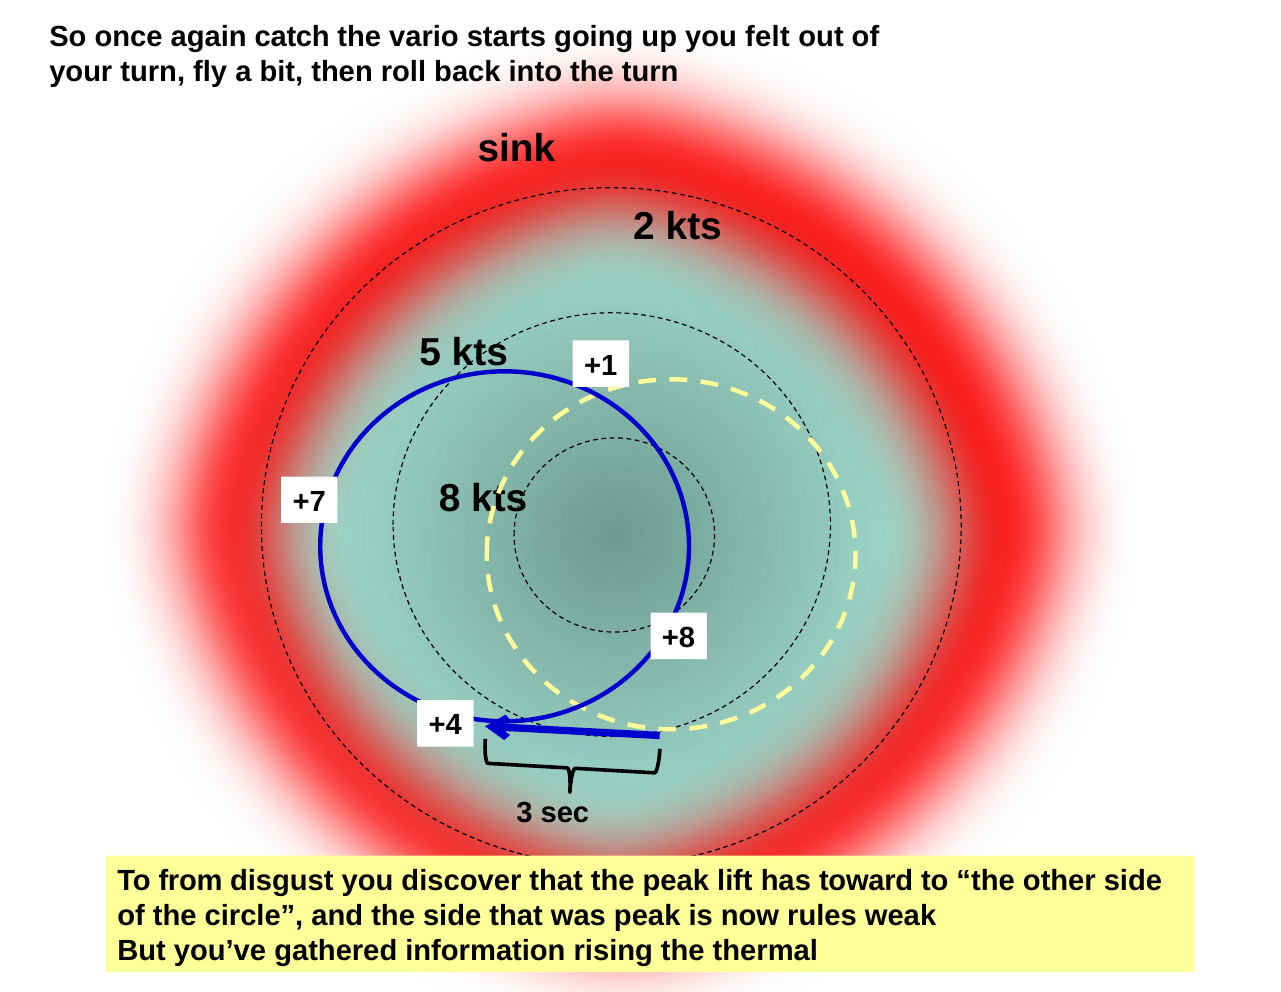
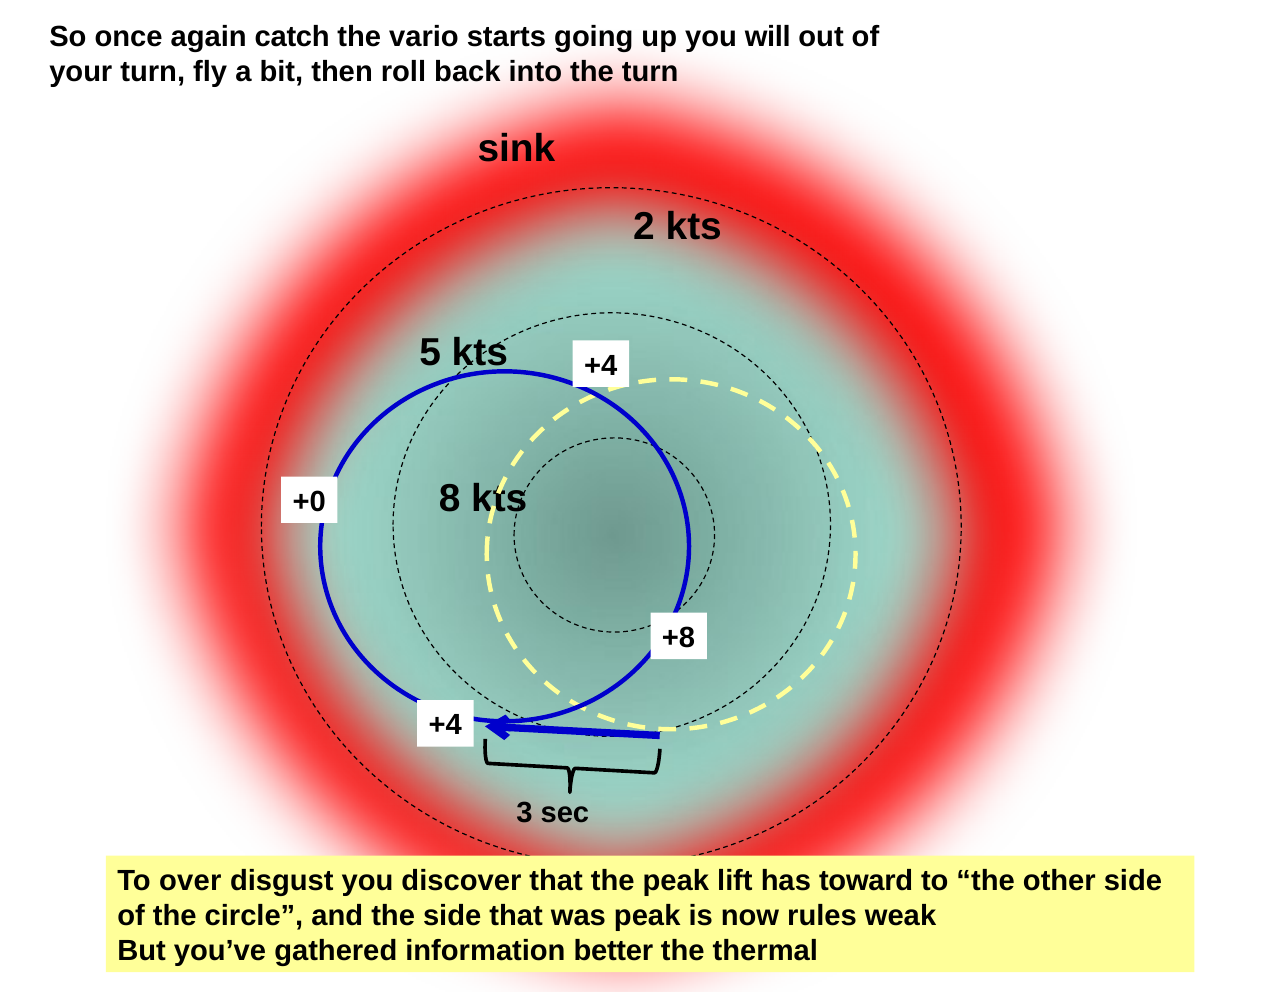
felt: felt -> will
+1 at (601, 366): +1 -> +4
+7: +7 -> +0
from: from -> over
rising: rising -> better
